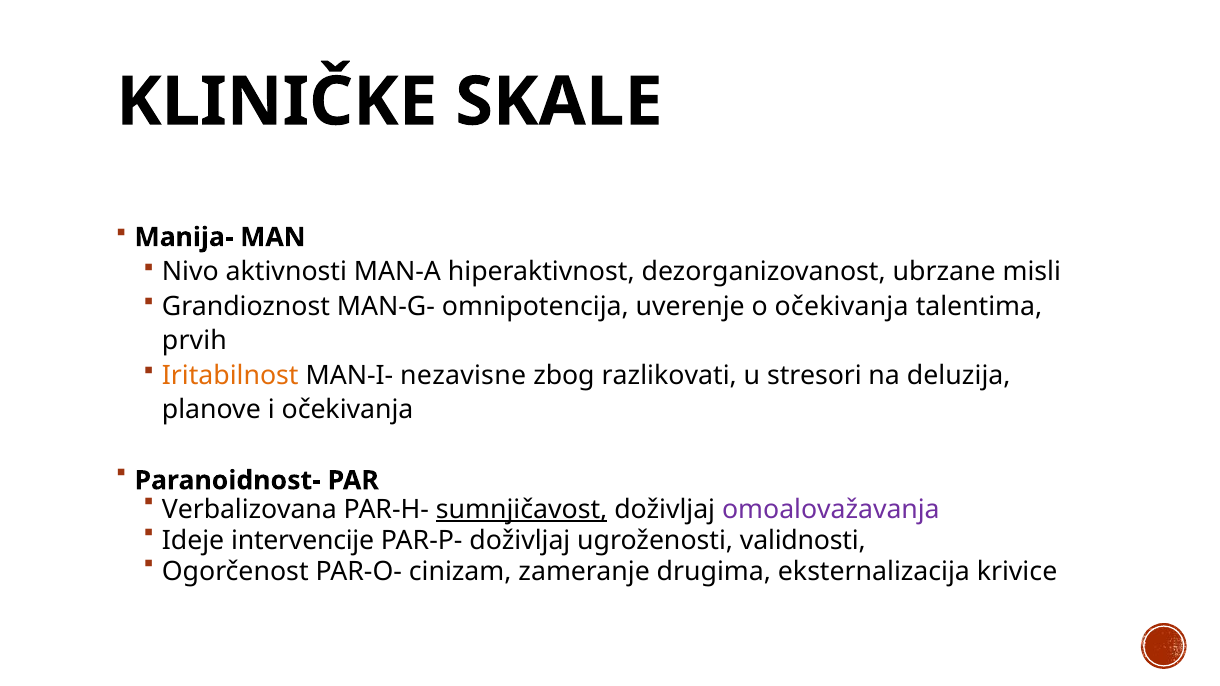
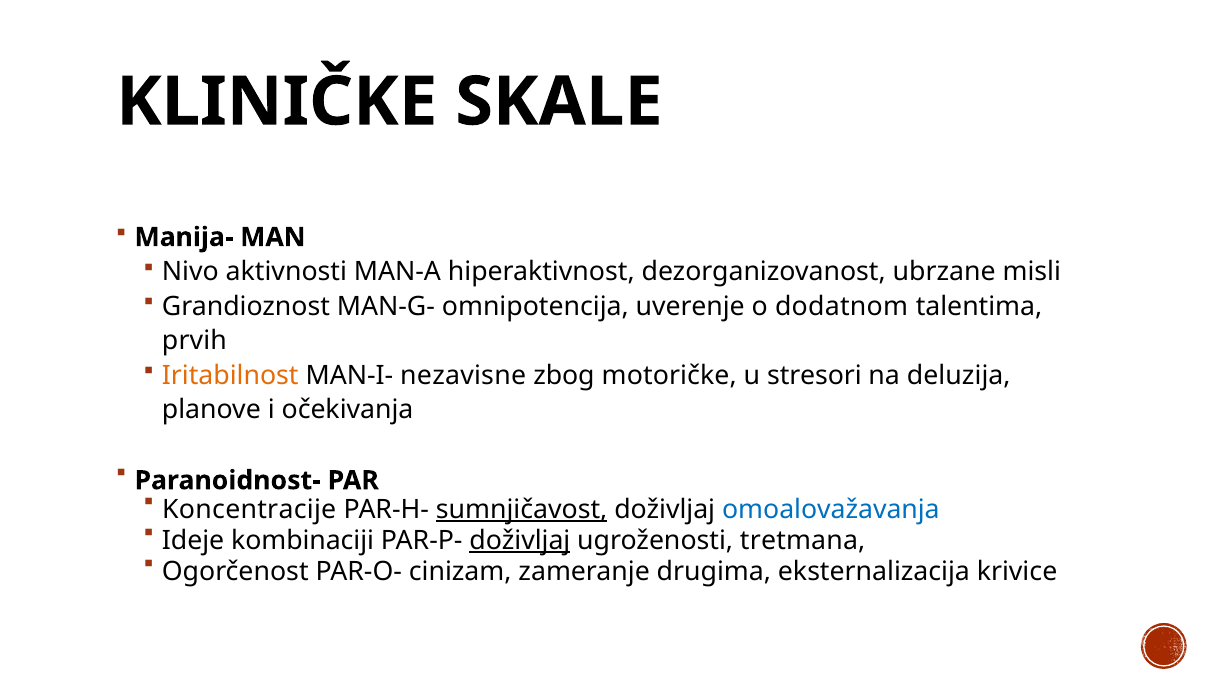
o očekivanja: očekivanja -> dodatnom
razlikovati: razlikovati -> motoričke
Verbalizovana: Verbalizovana -> Koncentracije
omoalovažavanja colour: purple -> blue
intervencije: intervencije -> kombinaciji
doživljaj at (520, 541) underline: none -> present
validnosti: validnosti -> tretmana
